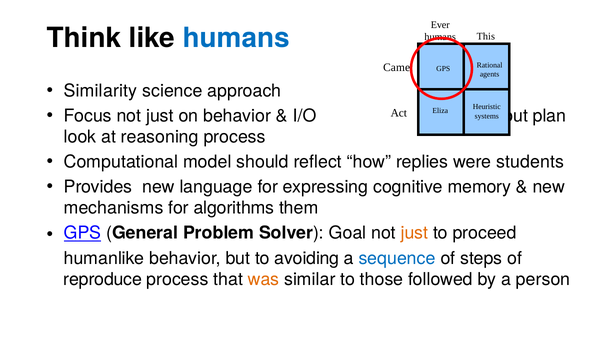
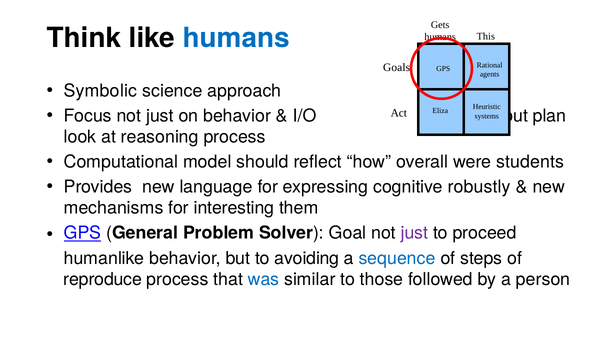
Ever: Ever -> Gets
Came: Came -> Goals
Similarity: Similarity -> Symbolic
replies: replies -> overall
memory: memory -> robustly
algorithms: algorithms -> interesting
just at (414, 233) colour: orange -> purple
was colour: orange -> blue
